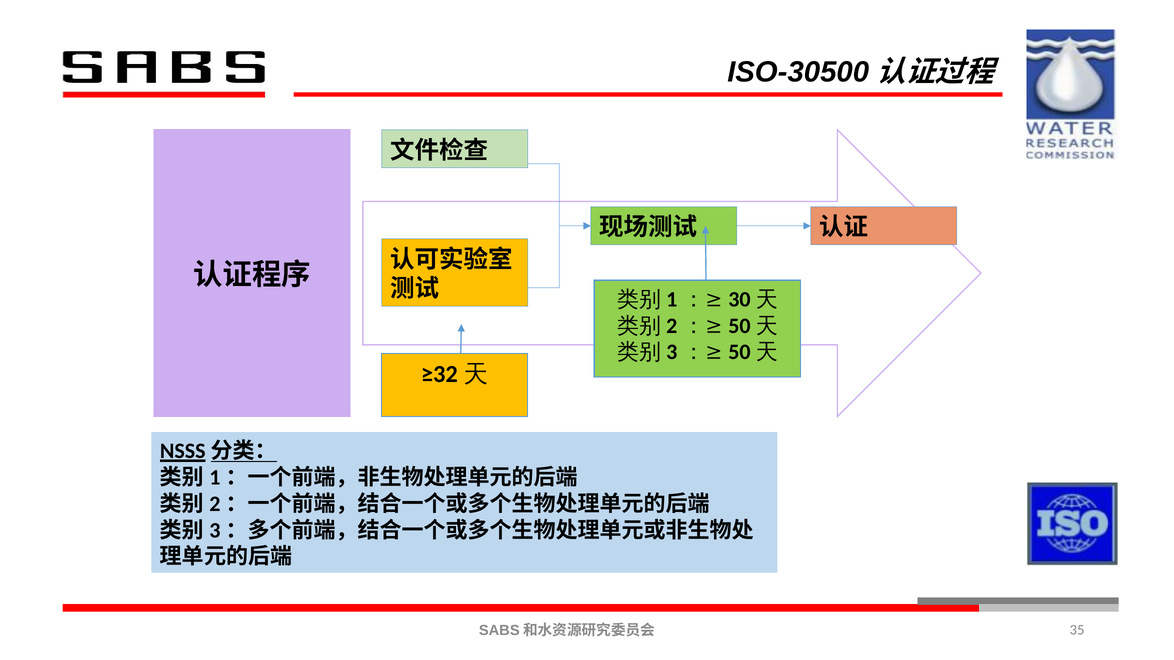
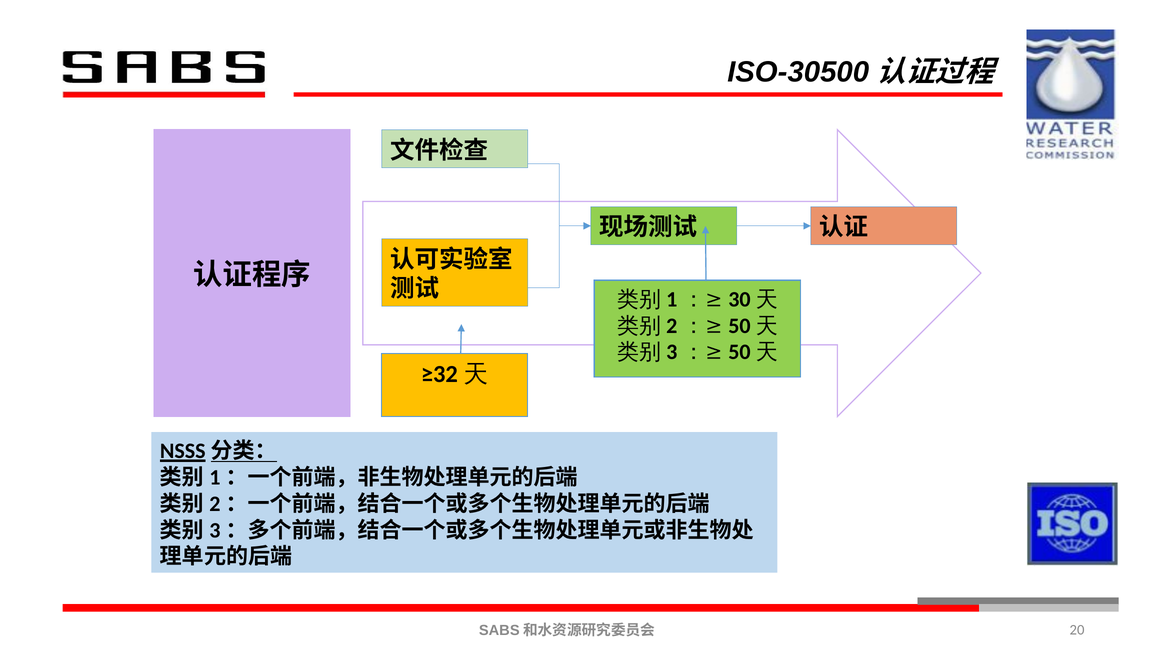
35: 35 -> 20
